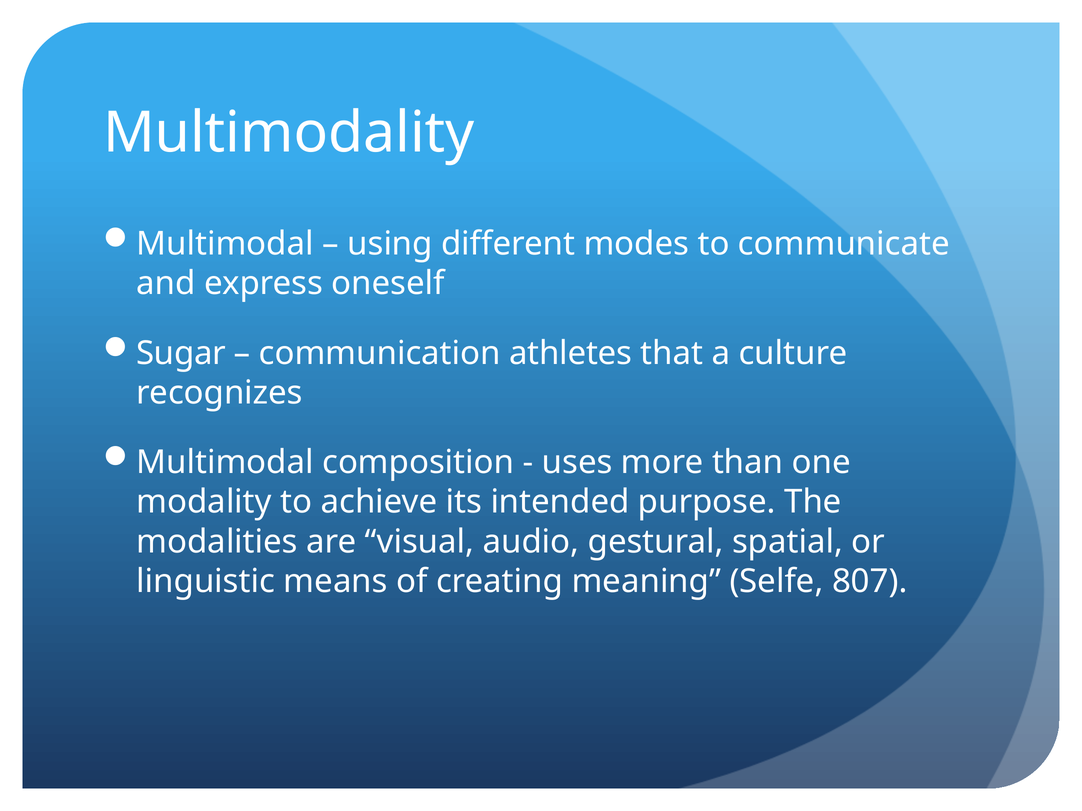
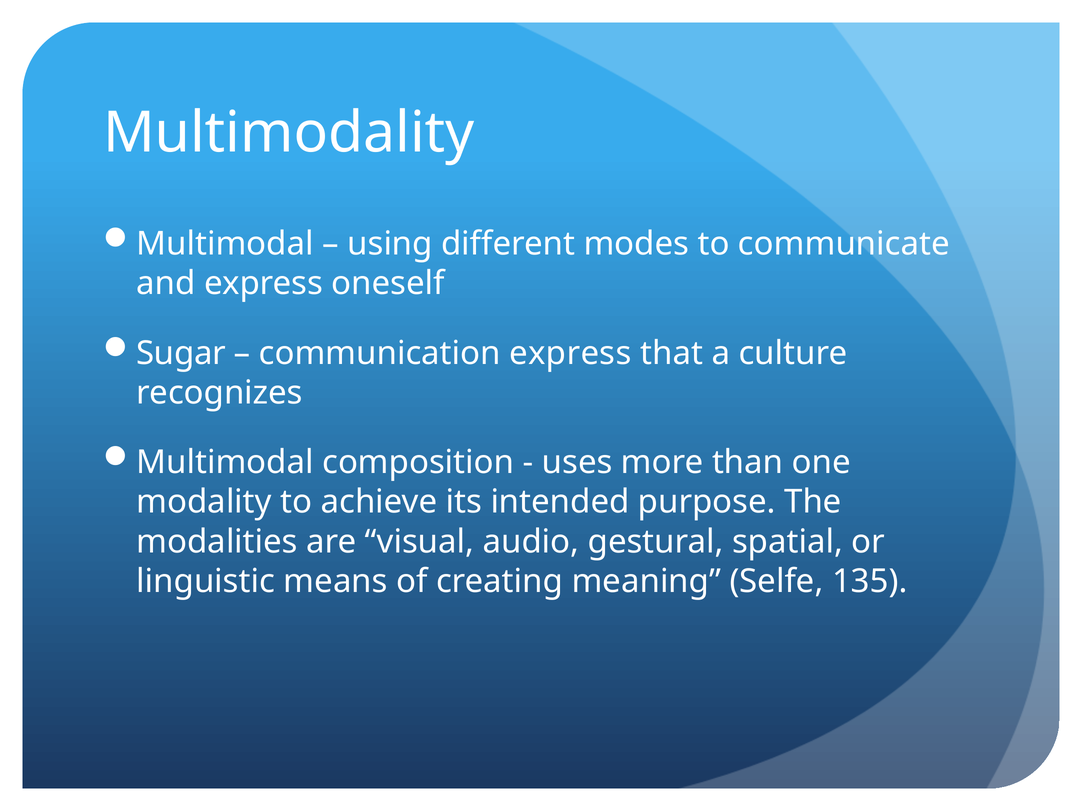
communication athletes: athletes -> express
807: 807 -> 135
